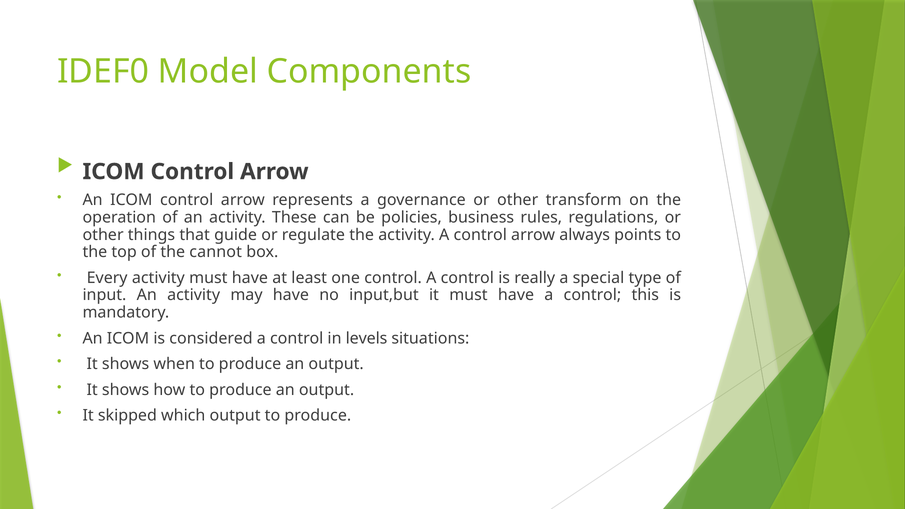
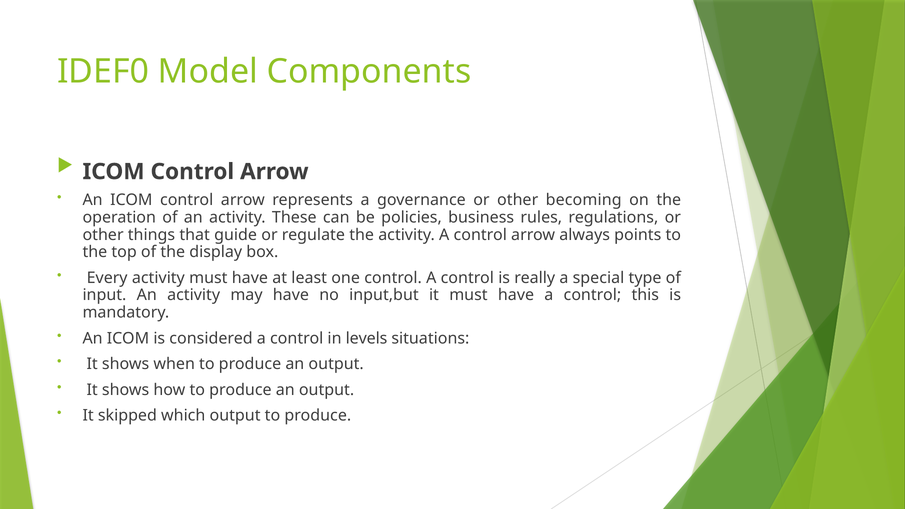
transform: transform -> becoming
cannot: cannot -> display
